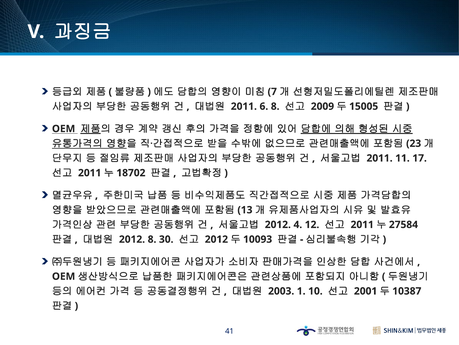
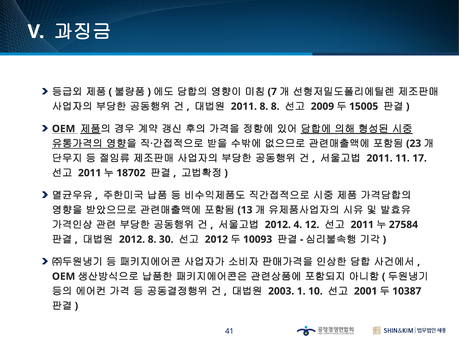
2011 6: 6 -> 8
